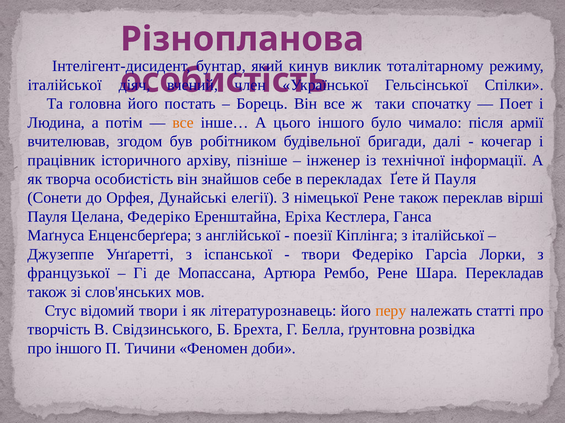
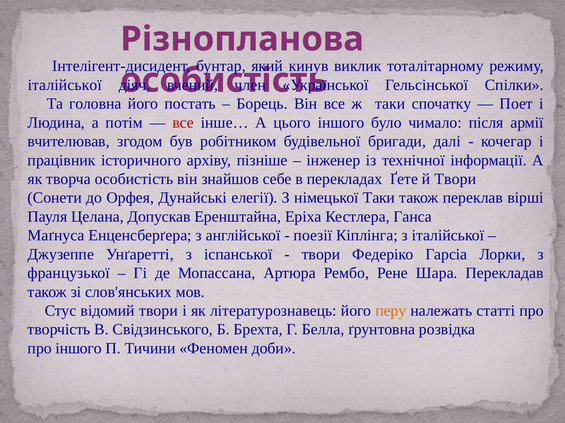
все at (183, 123) colour: orange -> red
й Пауля: Пауля -> Твори
німецької Рене: Рене -> Таки
Целана Федеріко: Федеріко -> Допускав
